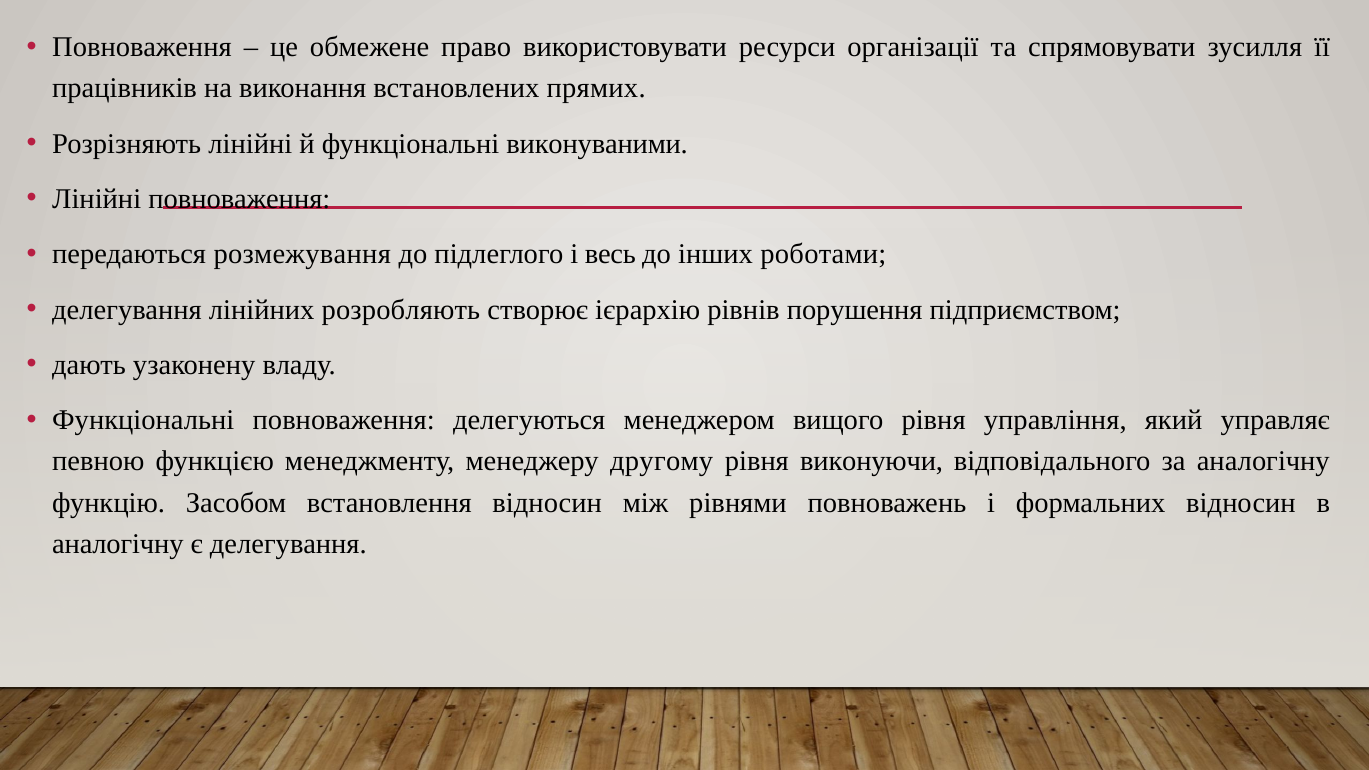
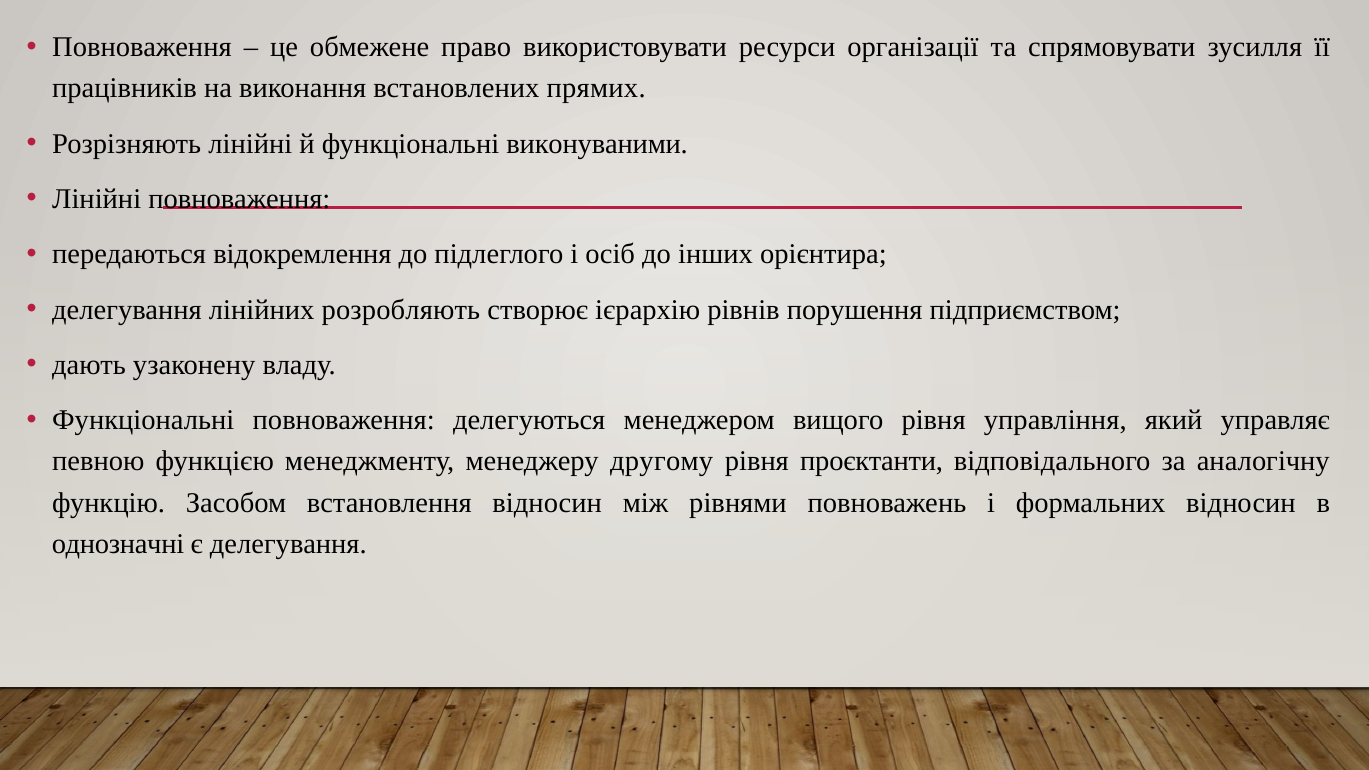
розмежування: розмежування -> відокремлення
весь: весь -> осіб
роботами: роботами -> орієнтира
виконуючи: виконуючи -> проєктанти
аналогічну at (118, 544): аналогічну -> однозначні
